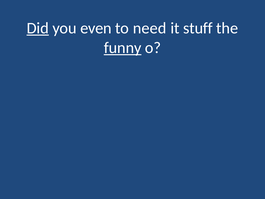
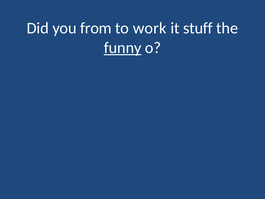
Did underline: present -> none
even: even -> from
need: need -> work
